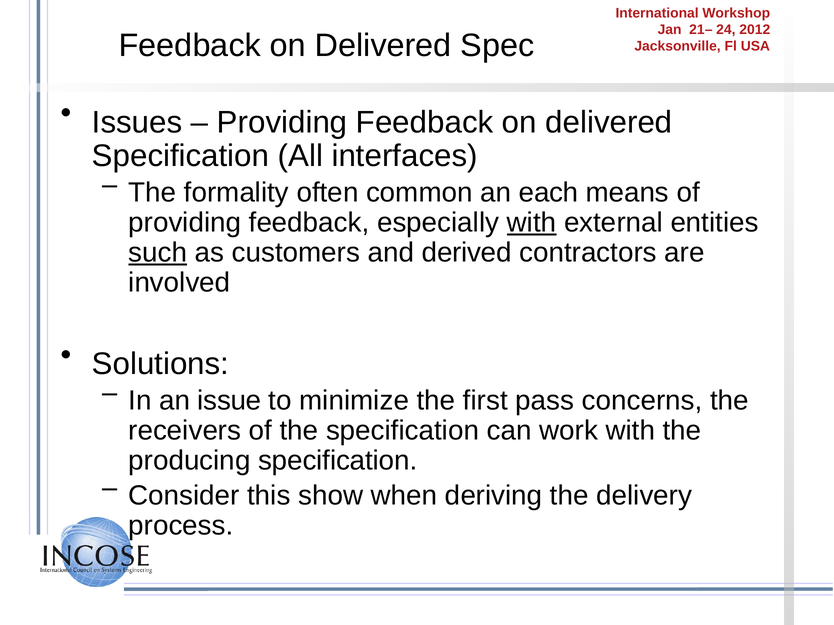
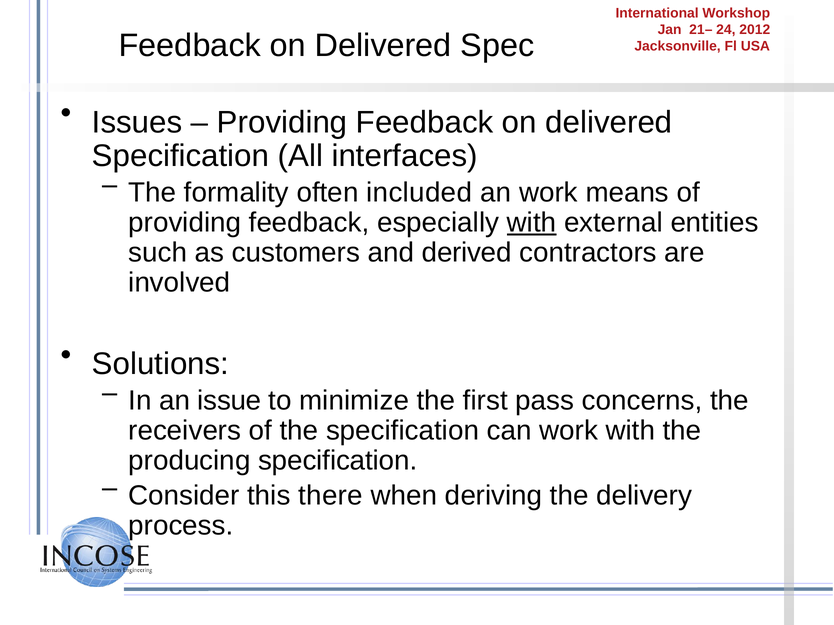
common: common -> included
an each: each -> work
such underline: present -> none
show: show -> there
